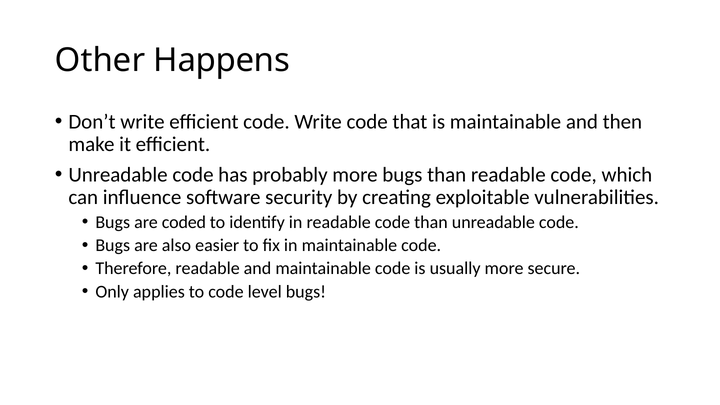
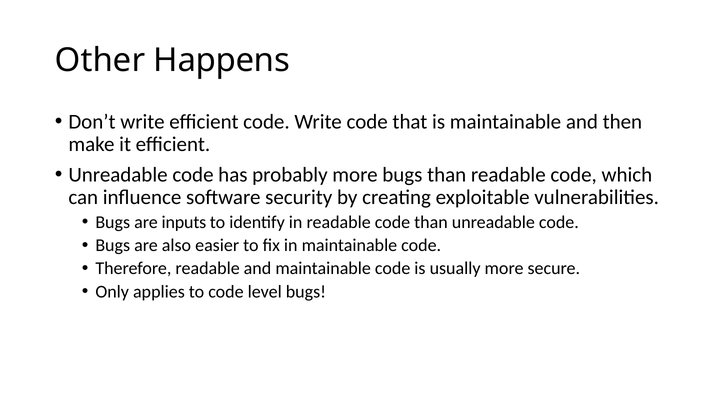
coded: coded -> inputs
